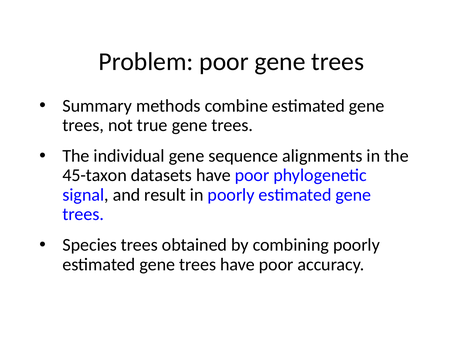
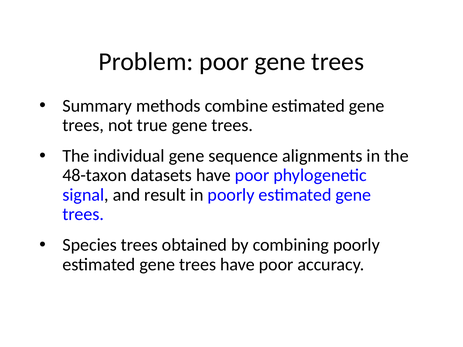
45-taxon: 45-taxon -> 48-taxon
